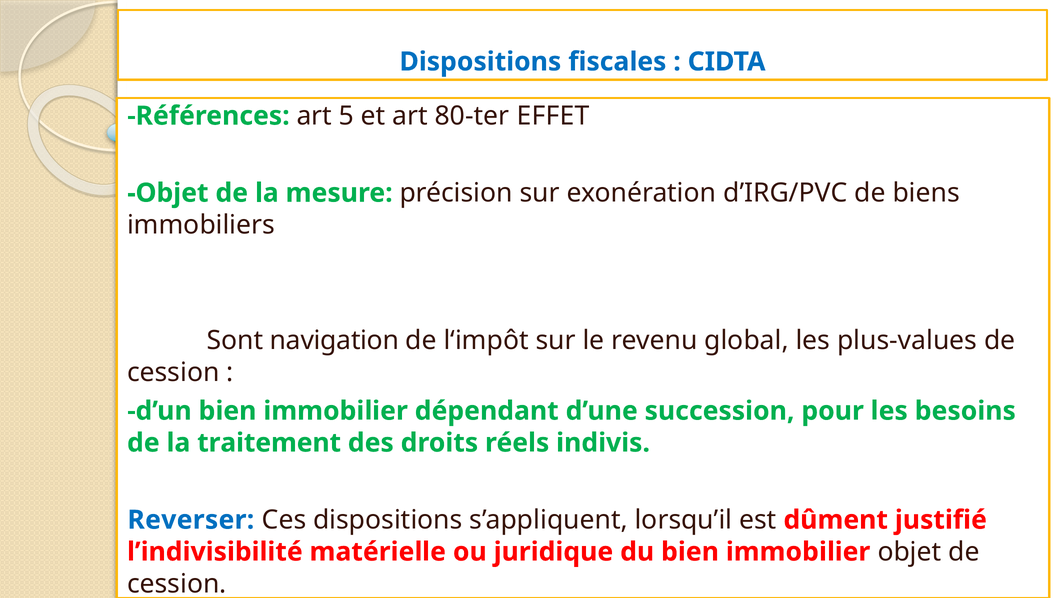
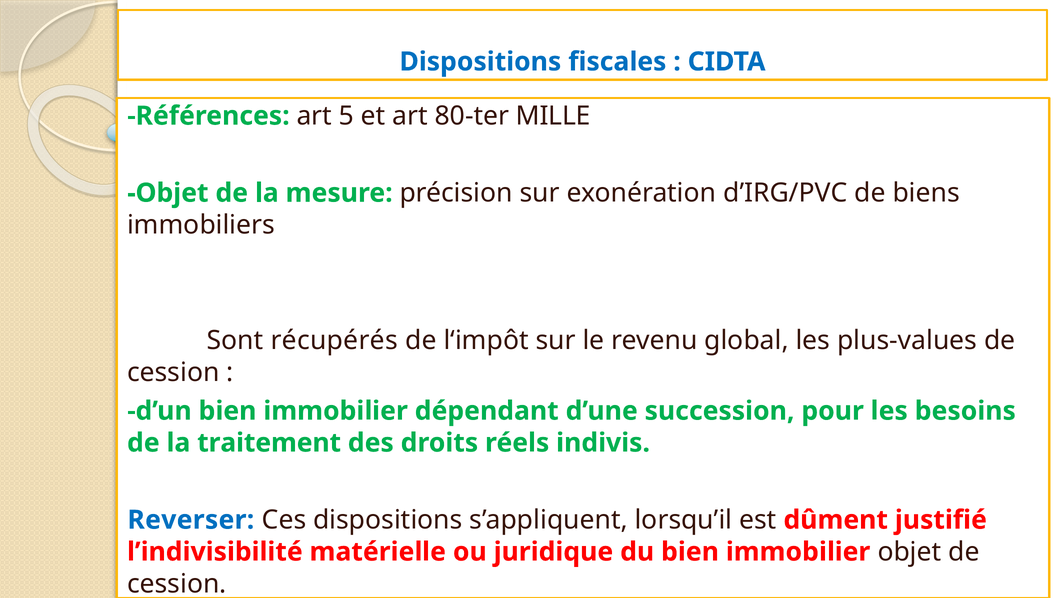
EFFET: EFFET -> MILLE
navigation: navigation -> récupérés
